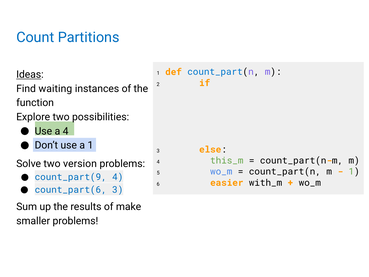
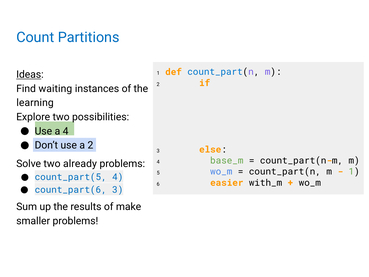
function: function -> learning
a 1: 1 -> 2
version: version -> already
this_m: this_m -> base_m
count_part(9: count_part(9 -> count_part(5
